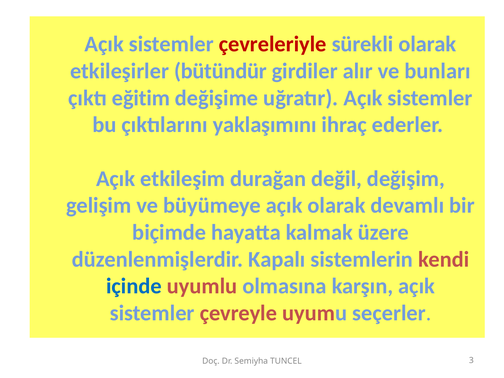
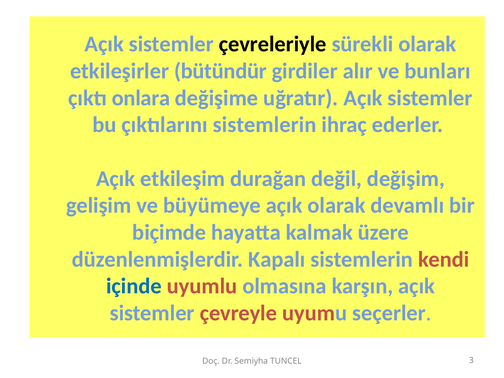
çevreleriyle colour: red -> black
eğitim: eğitim -> onlara
çıktılarını yaklaşımını: yaklaşımını -> sistemlerin
